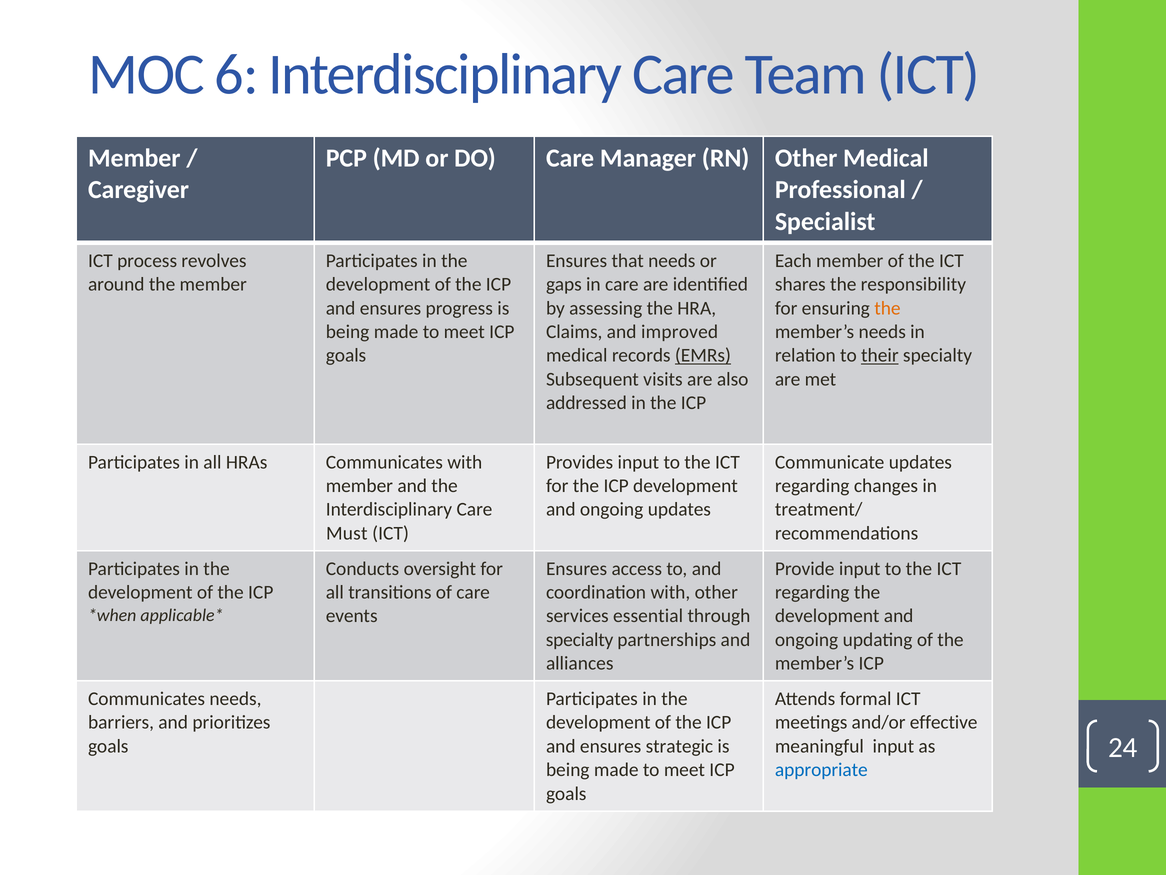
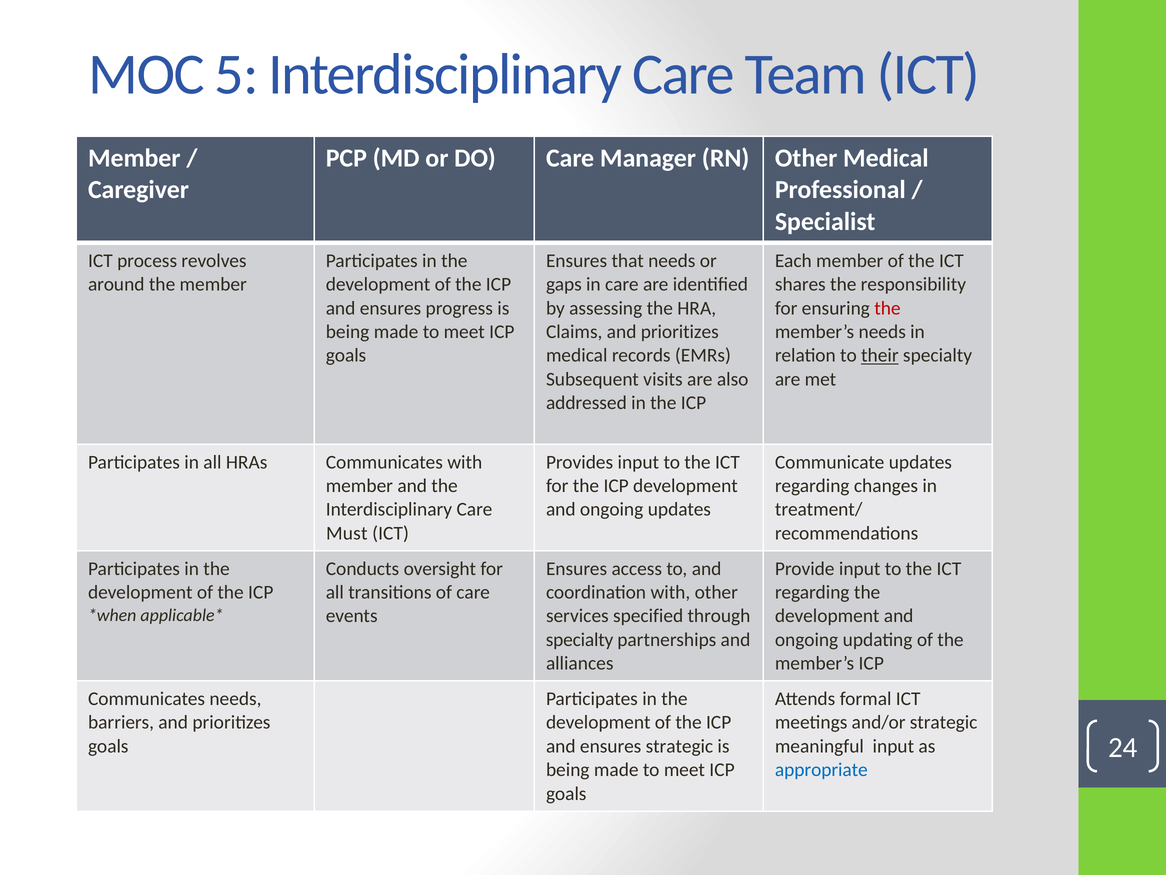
6: 6 -> 5
the at (887, 308) colour: orange -> red
Claims and improved: improved -> prioritizes
EMRs underline: present -> none
essential: essential -> specified
and/or effective: effective -> strategic
